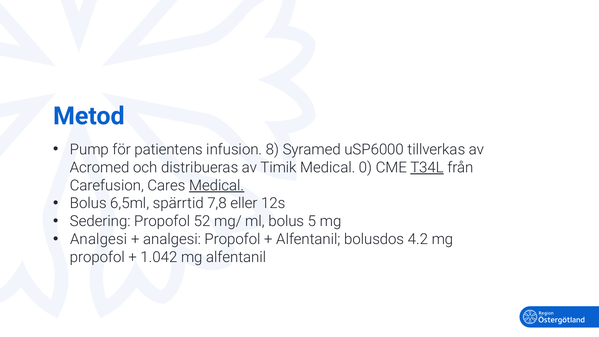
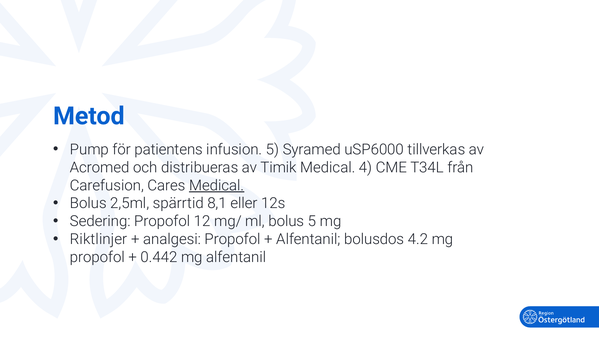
infusion 8: 8 -> 5
0: 0 -> 4
T34L underline: present -> none
6,5ml: 6,5ml -> 2,5ml
7,8: 7,8 -> 8,1
52: 52 -> 12
Analgesi at (99, 239): Analgesi -> Riktlinjer
1.042: 1.042 -> 0.442
